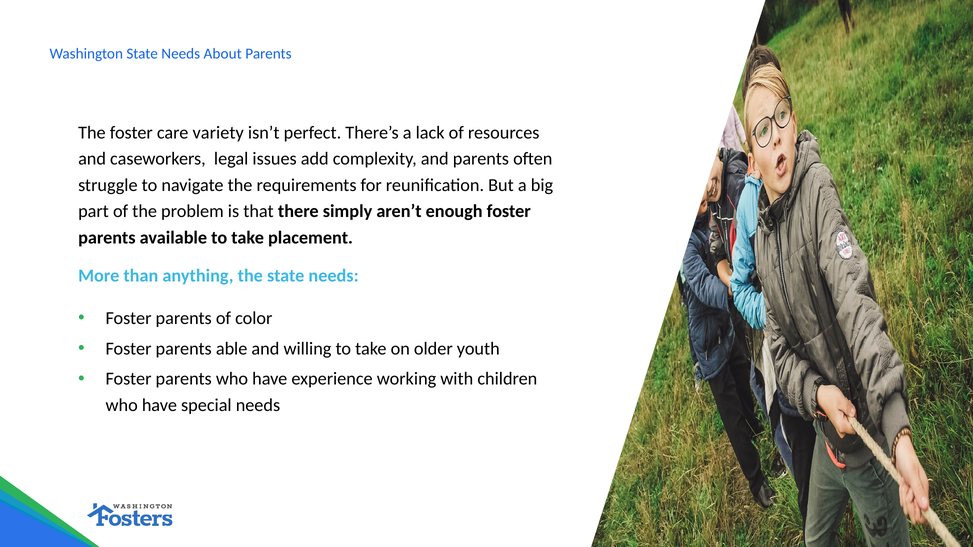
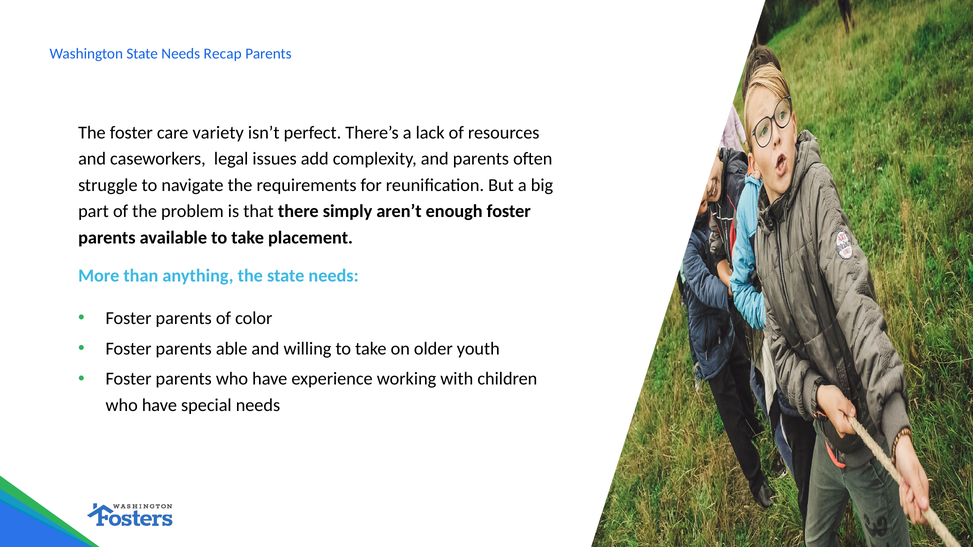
About: About -> Recap
